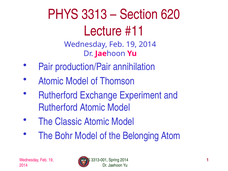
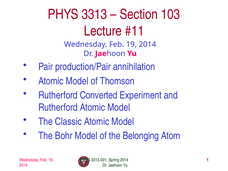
620: 620 -> 103
Exchange: Exchange -> Converted
